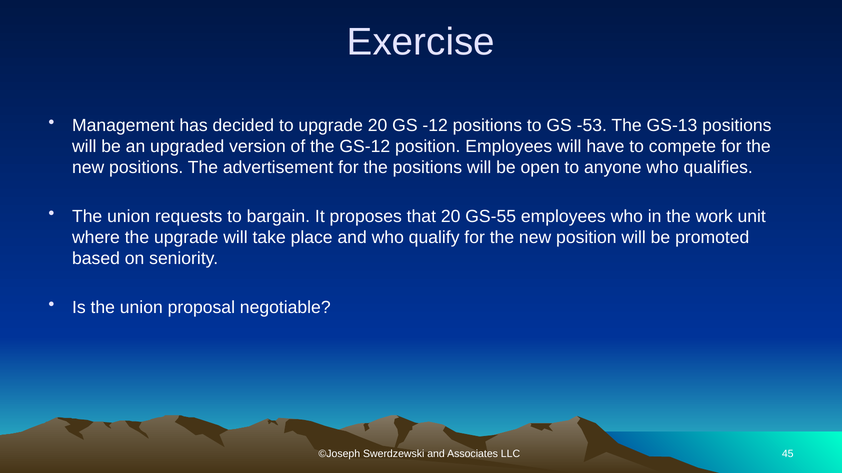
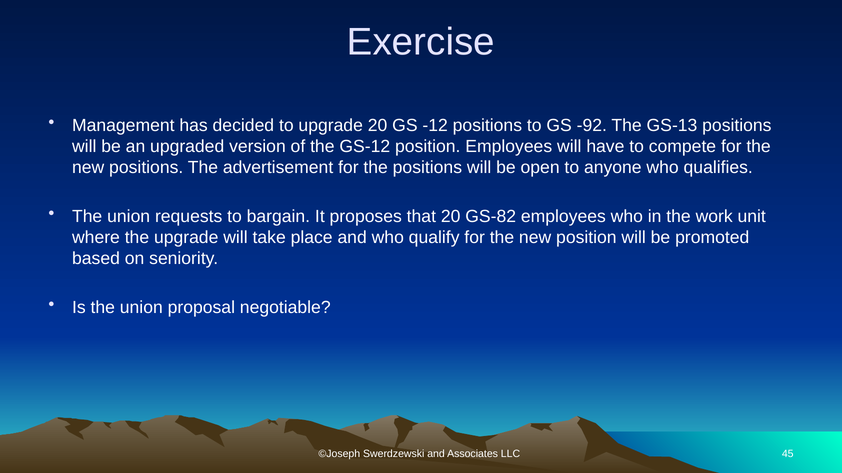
-53: -53 -> -92
GS-55: GS-55 -> GS-82
